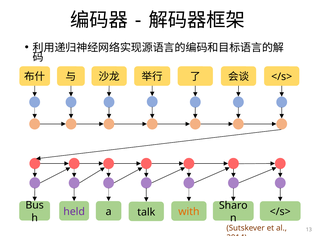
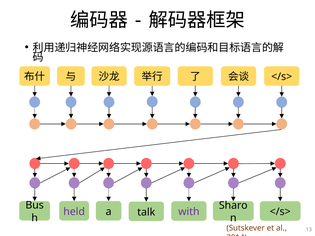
with colour: orange -> purple
